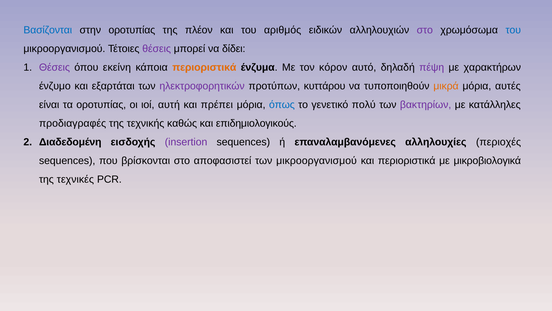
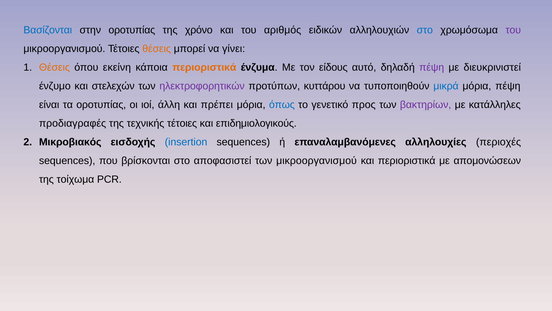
πλέον: πλέον -> χρόνο
στο at (425, 30) colour: purple -> blue
του at (513, 30) colour: blue -> purple
θέσεις at (157, 49) colour: purple -> orange
δίδει: δίδει -> γίνει
Θέσεις at (54, 67) colour: purple -> orange
κόρον: κόρον -> είδους
χαρακτήρων: χαρακτήρων -> διευκρινιστεί
εξαρτάται: εξαρτάται -> στελεχών
μικρά colour: orange -> blue
μόρια αυτές: αυτές -> πέψη
αυτή: αυτή -> άλλη
πολύ: πολύ -> προς
τεχνικής καθώς: καθώς -> τέτοιες
Διαδεδομένη: Διαδεδομένη -> Μικροβιακός
insertion colour: purple -> blue
μικροβιολογικά: μικροβιολογικά -> απομονώσεων
τεχνικές: τεχνικές -> τοίχωμα
